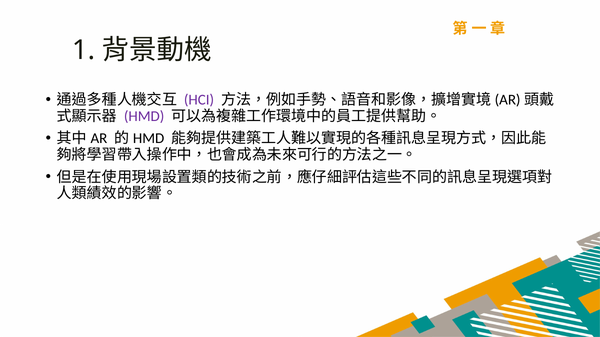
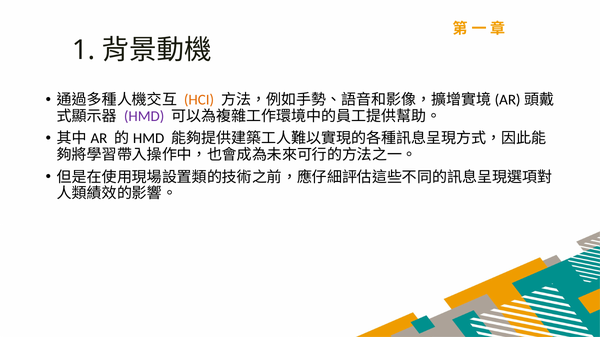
HCI colour: purple -> orange
